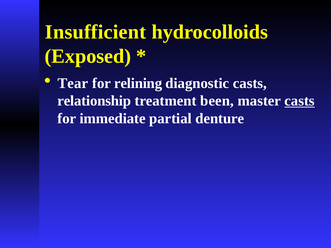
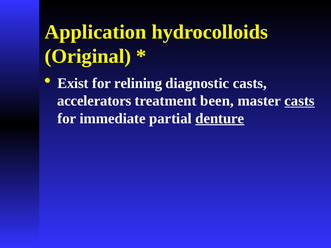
Insufficient: Insufficient -> Application
Exposed: Exposed -> Original
Tear: Tear -> Exist
relationship: relationship -> accelerators
denture underline: none -> present
